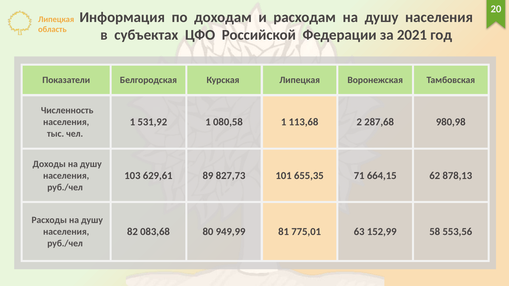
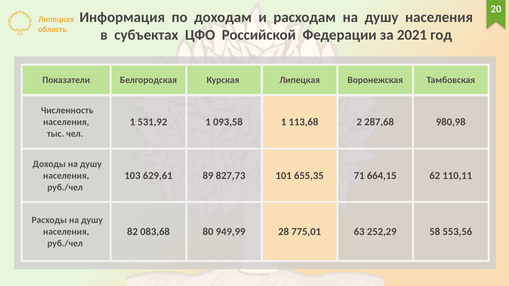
080,58: 080,58 -> 093,58
878,13: 878,13 -> 110,11
81: 81 -> 28
152,99: 152,99 -> 252,29
